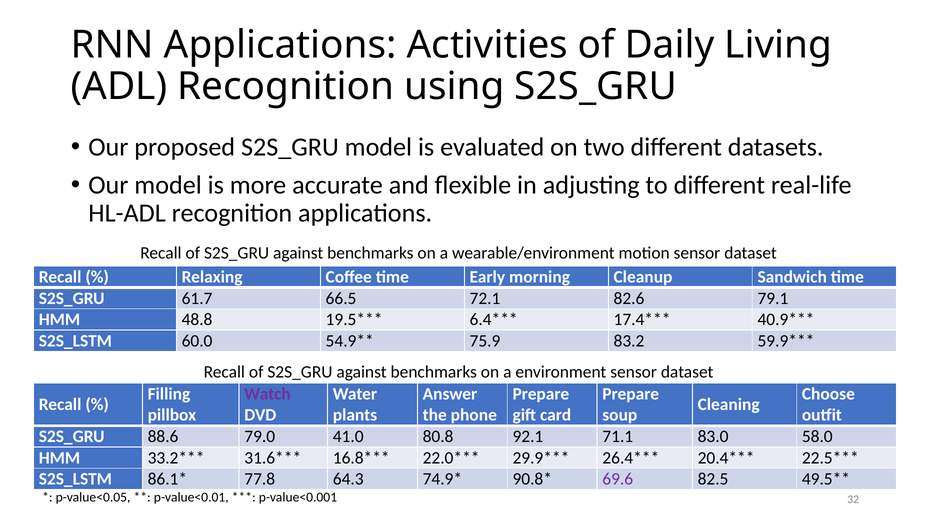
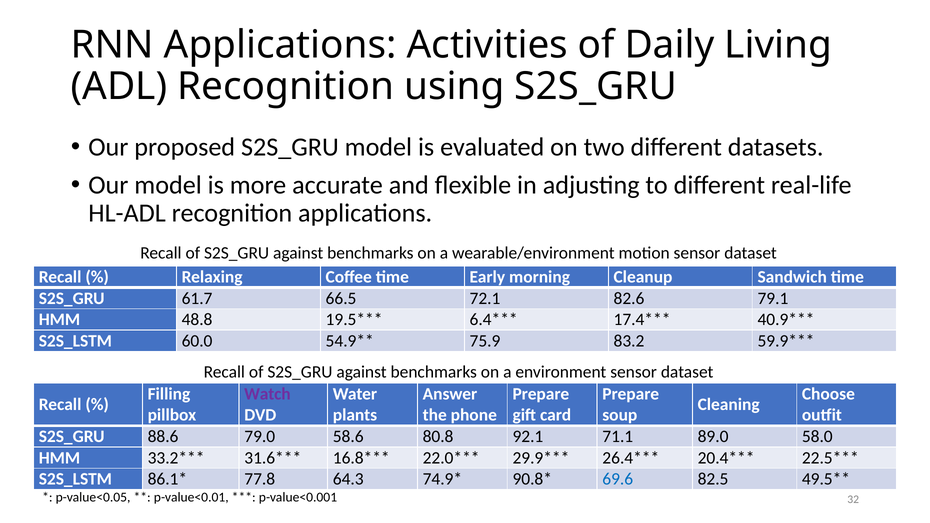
41.0: 41.0 -> 58.6
83.0: 83.0 -> 89.0
69.6 colour: purple -> blue
